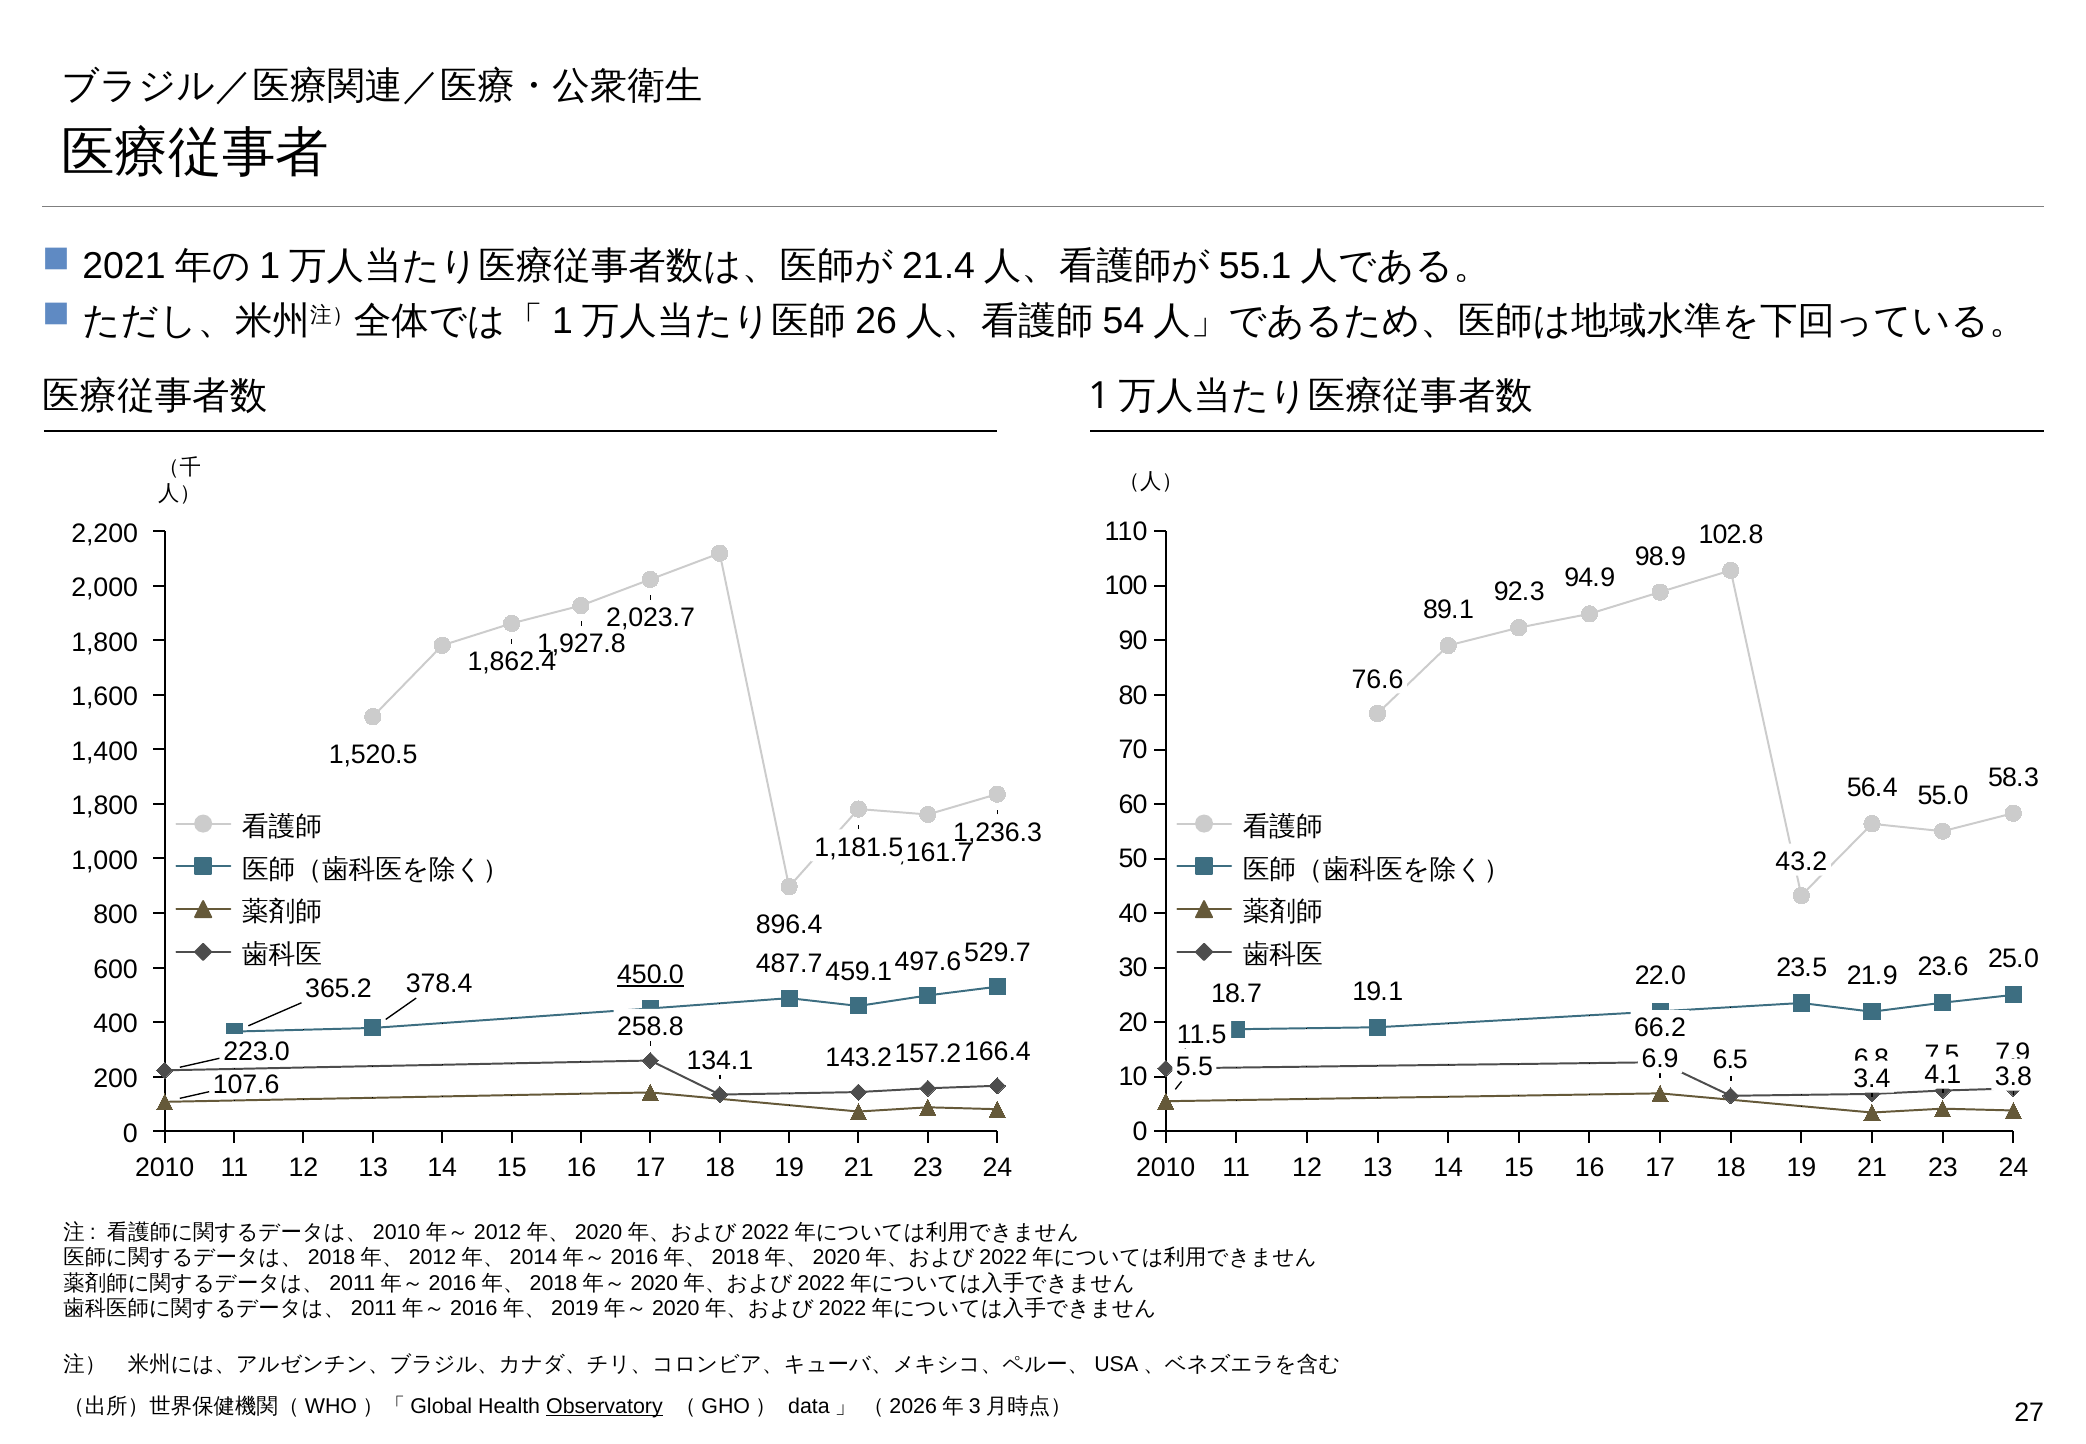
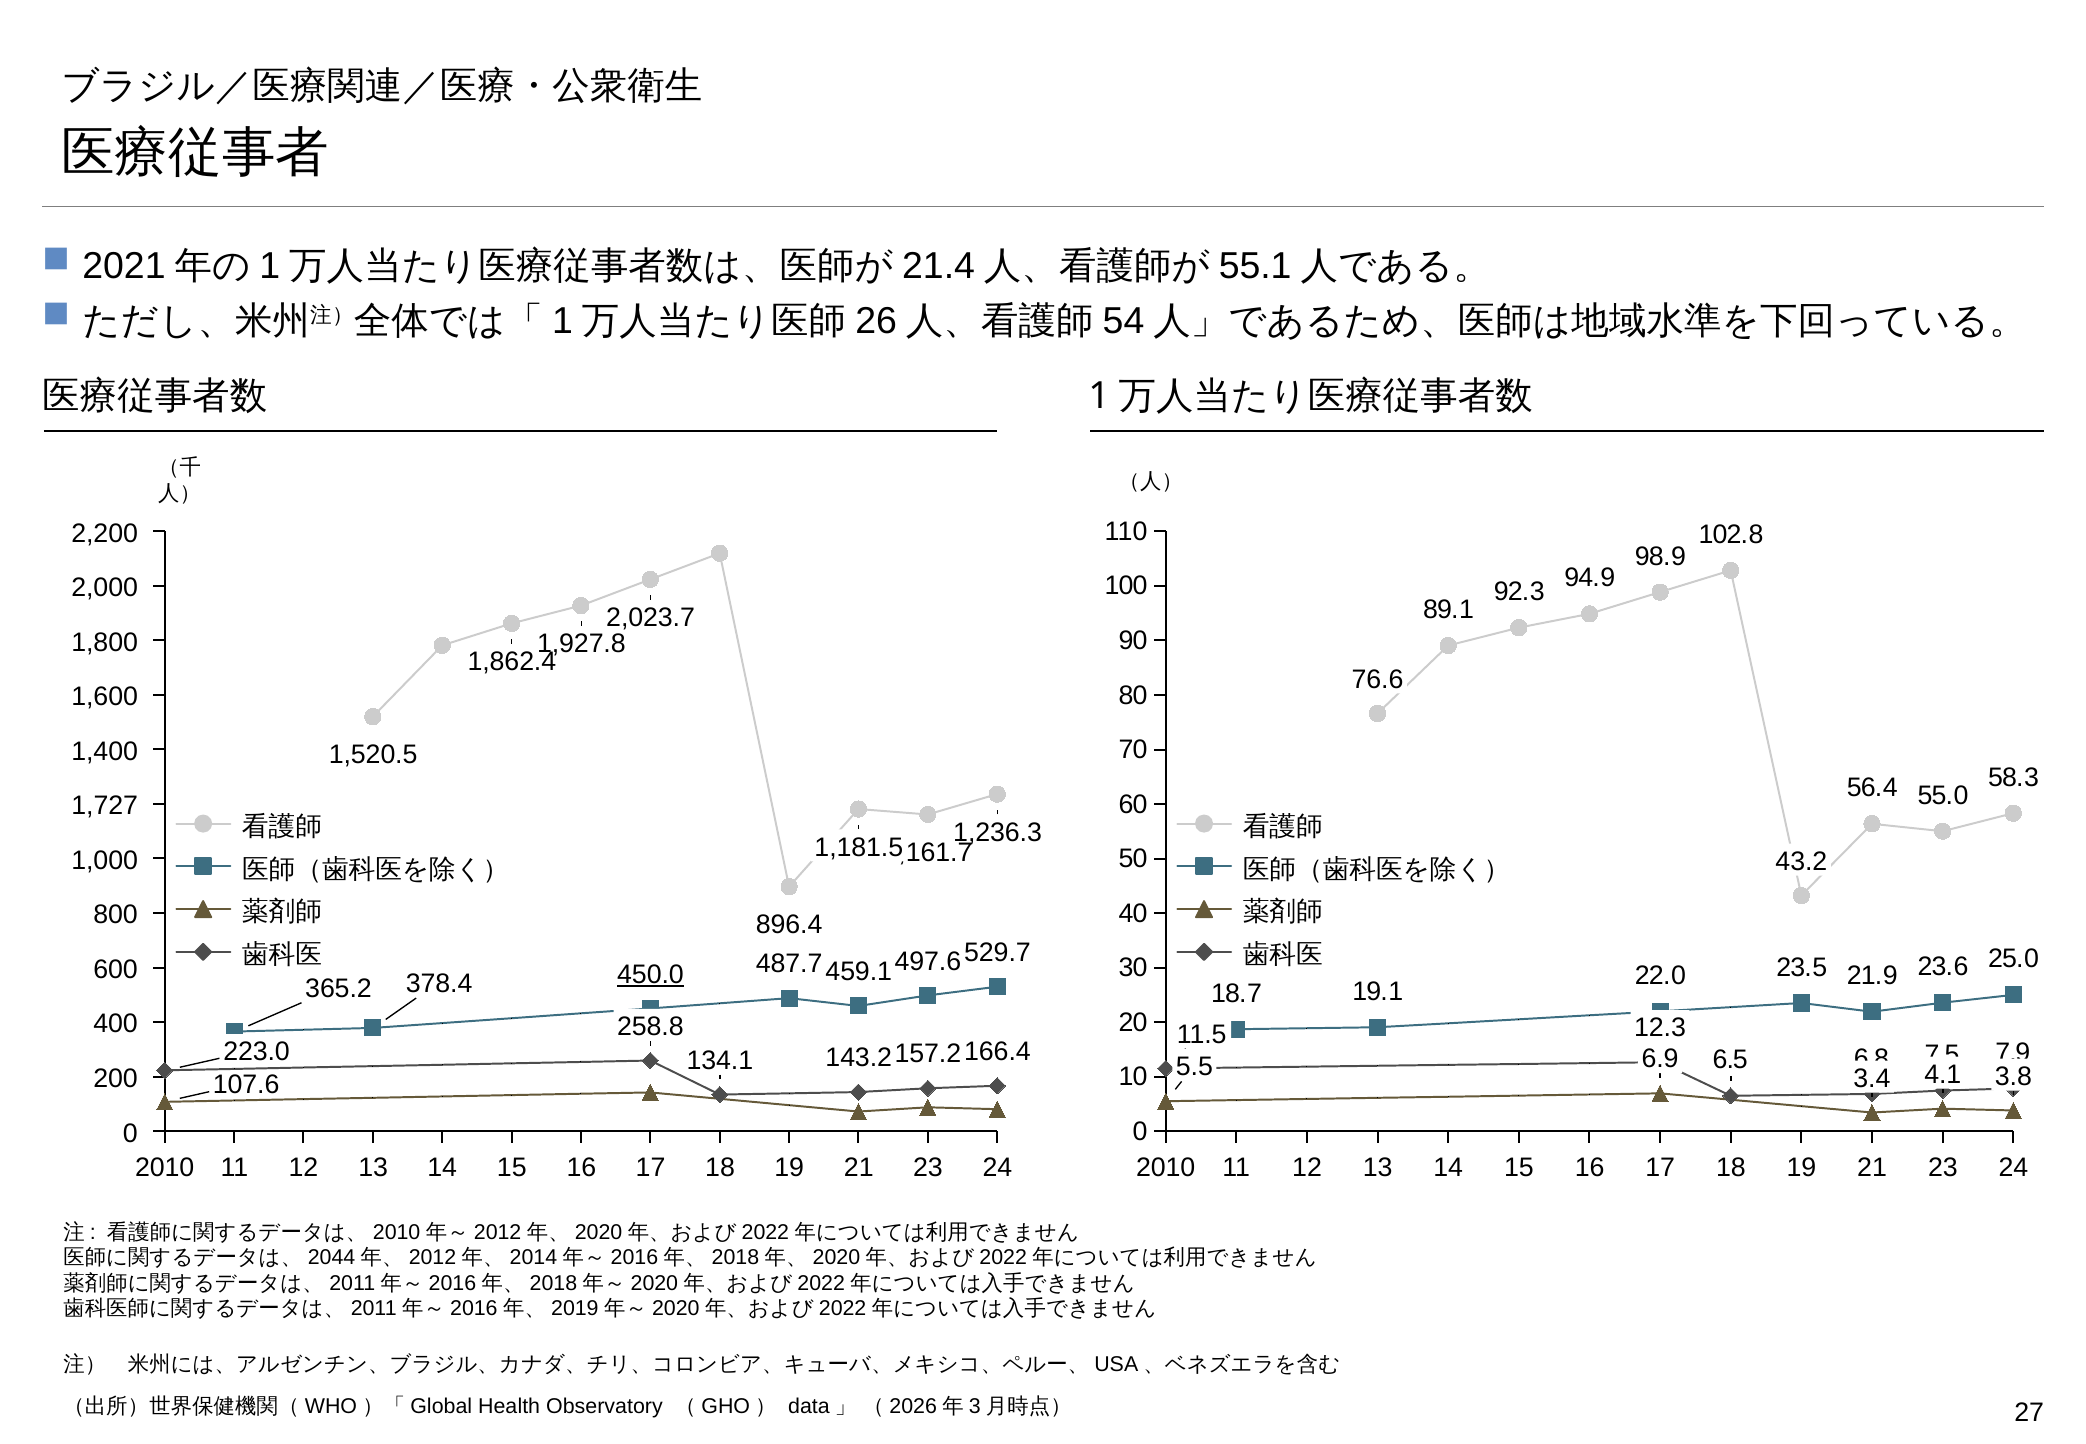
1,800 at (105, 806): 1,800 -> 1,727
66.2: 66.2 -> 12.3
2018: 2018 -> 2044
Observatory underline: present -> none
